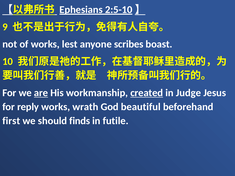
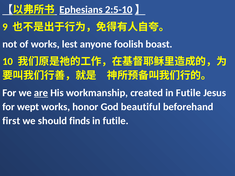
scribes: scribes -> foolish
created underline: present -> none
Judge at (188, 93): Judge -> Futile
reply: reply -> wept
wrath: wrath -> honor
